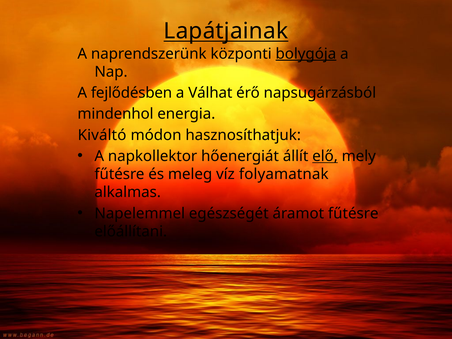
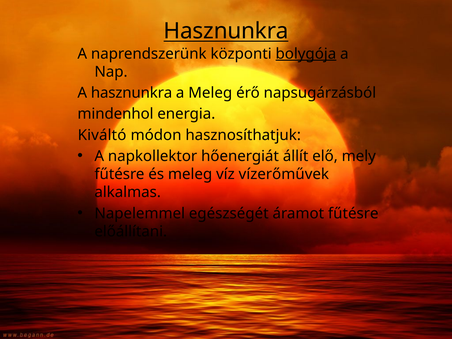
Lapátjainak at (226, 31): Lapátjainak -> Hasznunkra
A fejlődésben: fejlődésben -> hasznunkra
a Válhat: Válhat -> Meleg
elő underline: present -> none
folyamatnak: folyamatnak -> vízerőművek
